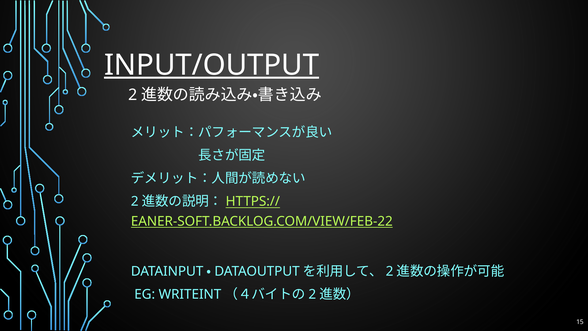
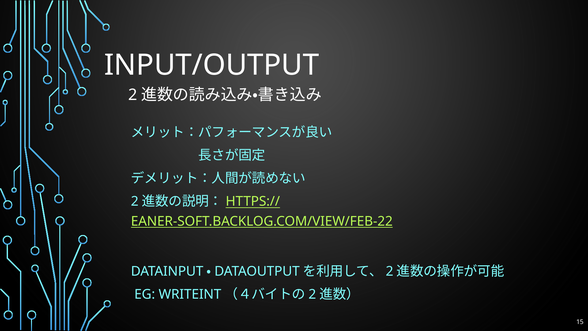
INPUT/OUTPUT underline: present -> none
